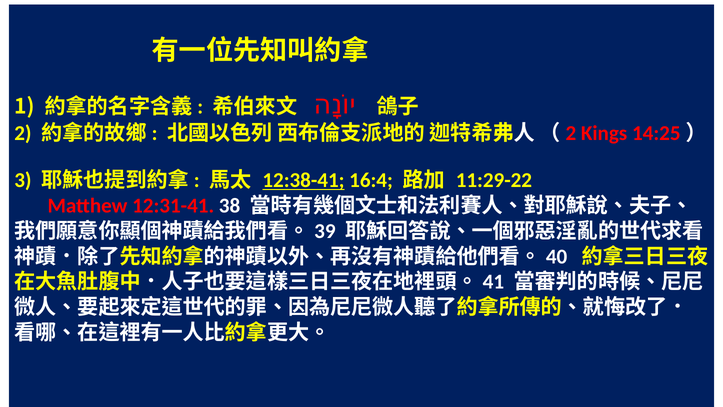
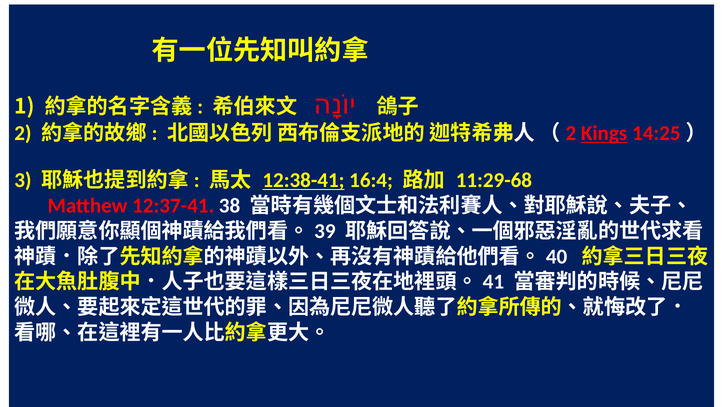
Kings underline: none -> present
11:29-22: 11:29-22 -> 11:29-68
12:31-41: 12:31-41 -> 12:37-41
